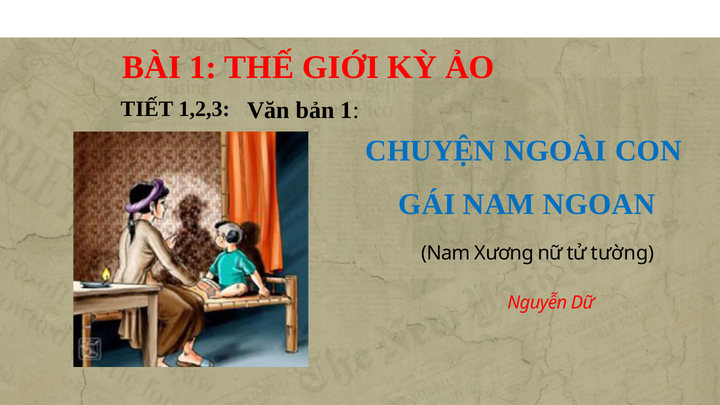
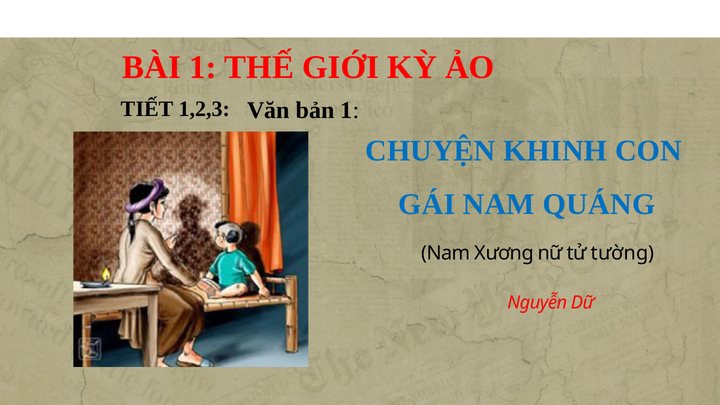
NGOÀI: NGOÀI -> KHINH
NGOAN: NGOAN -> QUÁNG
